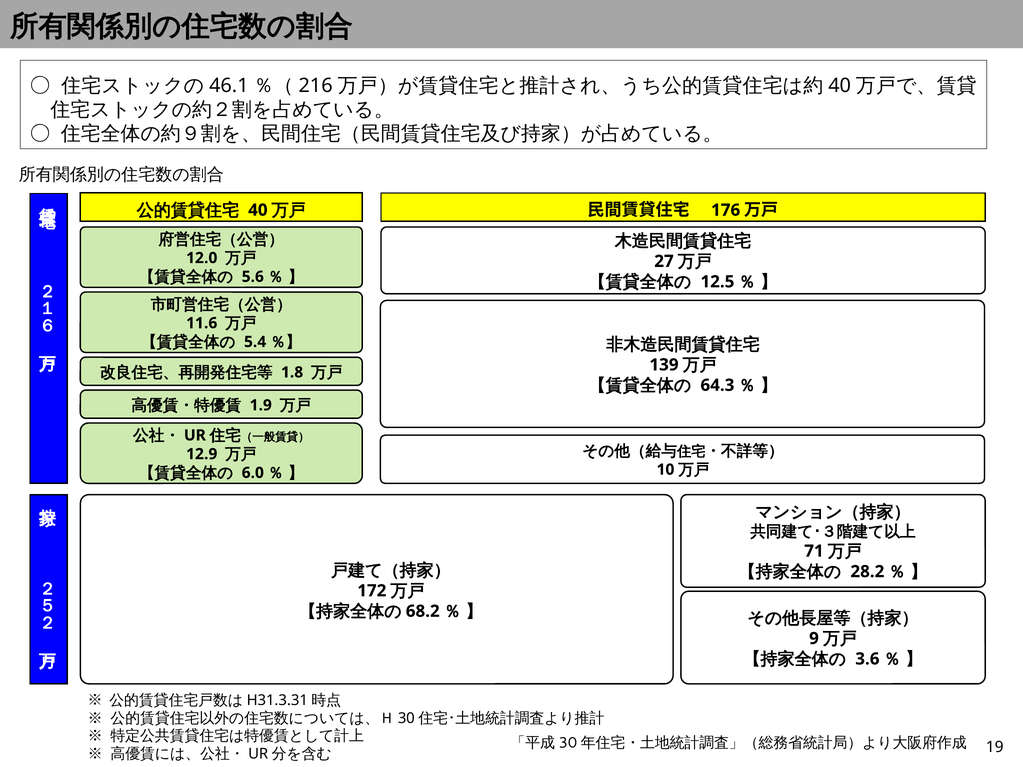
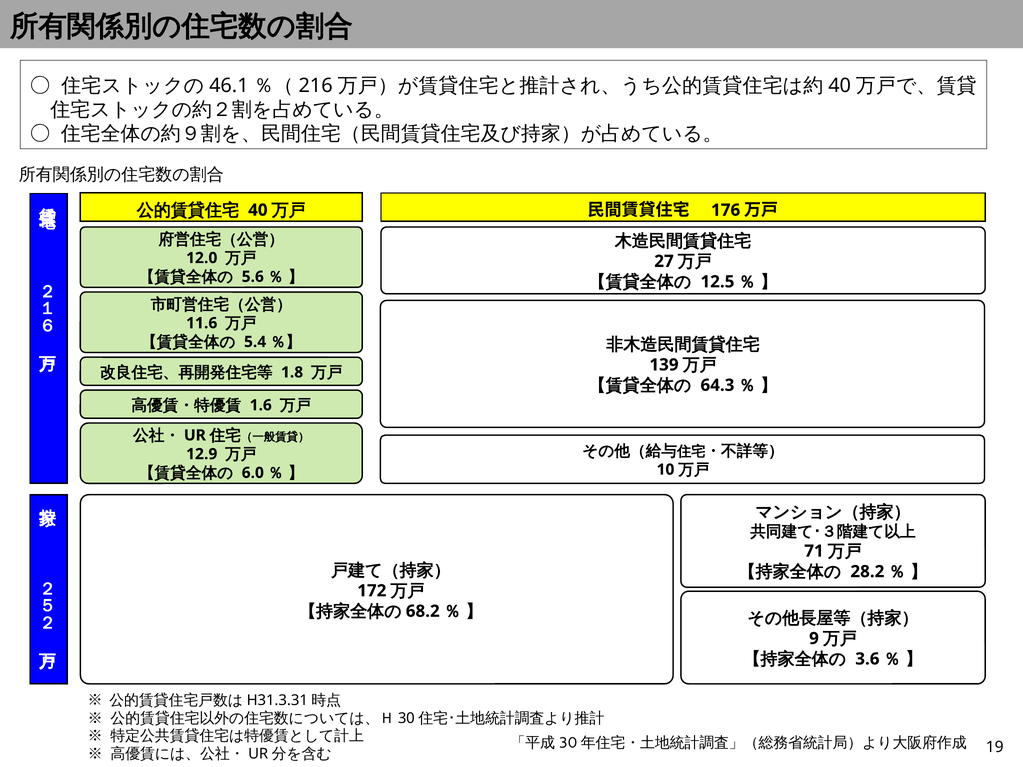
1.9: 1.9 -> 1.6
